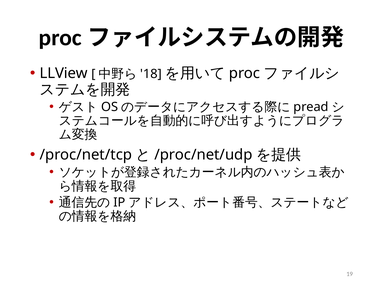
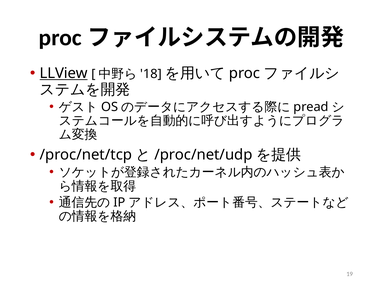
LLView underline: none -> present
